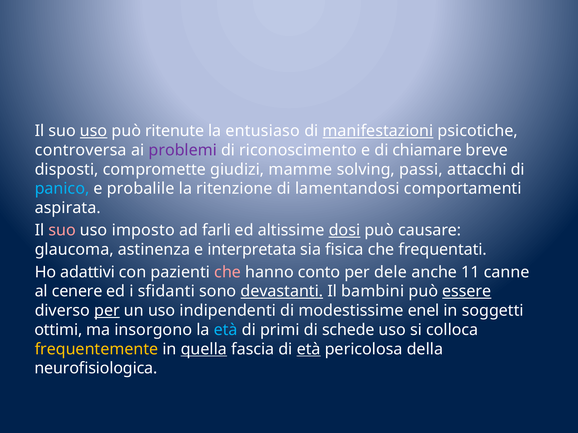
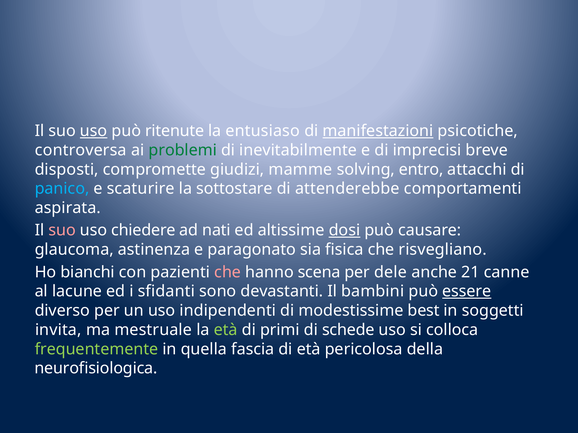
problemi colour: purple -> green
riconoscimento: riconoscimento -> inevitabilmente
chiamare: chiamare -> imprecisi
passi: passi -> entro
probalile: probalile -> scaturire
ritenzione: ritenzione -> sottostare
lamentandosi: lamentandosi -> attenderebbe
imposto: imposto -> chiedere
farli: farli -> nati
interpretata: interpretata -> paragonato
frequentati: frequentati -> risvegliano
adattivi: adattivi -> bianchi
conto: conto -> scena
11: 11 -> 21
cenere: cenere -> lacune
devastanti underline: present -> none
per at (107, 311) underline: present -> none
enel: enel -> best
ottimi: ottimi -> invita
insorgono: insorgono -> mestruale
età at (226, 330) colour: light blue -> light green
frequentemente colour: yellow -> light green
quella underline: present -> none
età at (309, 349) underline: present -> none
